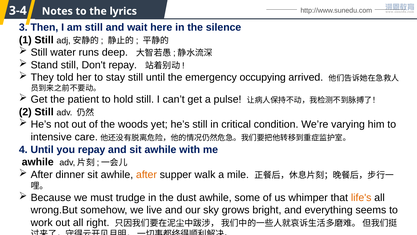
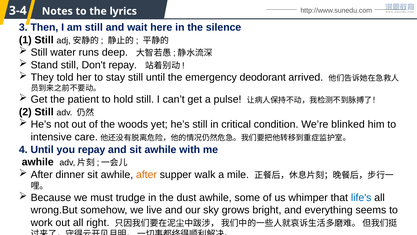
occupying: occupying -> deodorant
varying: varying -> blinked
life's colour: orange -> blue
